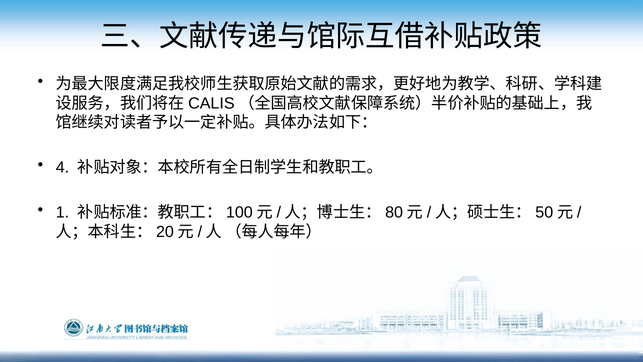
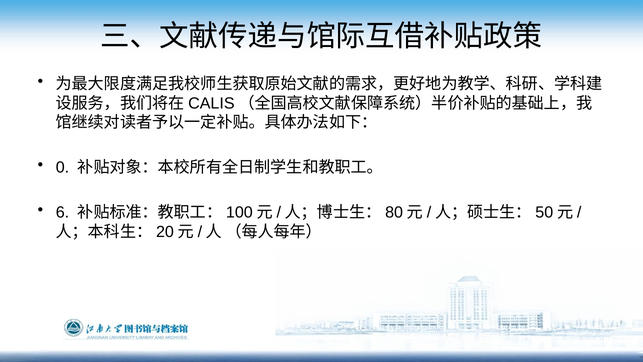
4: 4 -> 0
1: 1 -> 6
